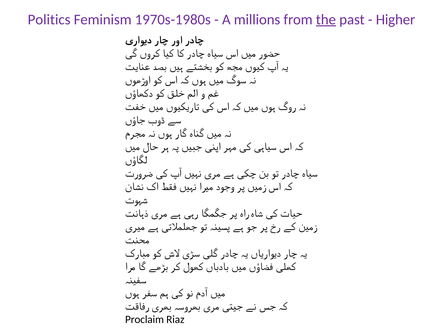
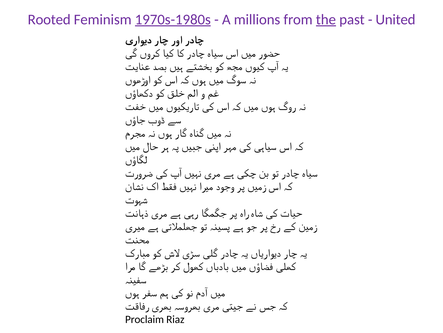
Politics: Politics -> Rooted
1970s-1980s underline: none -> present
Higher: Higher -> United
